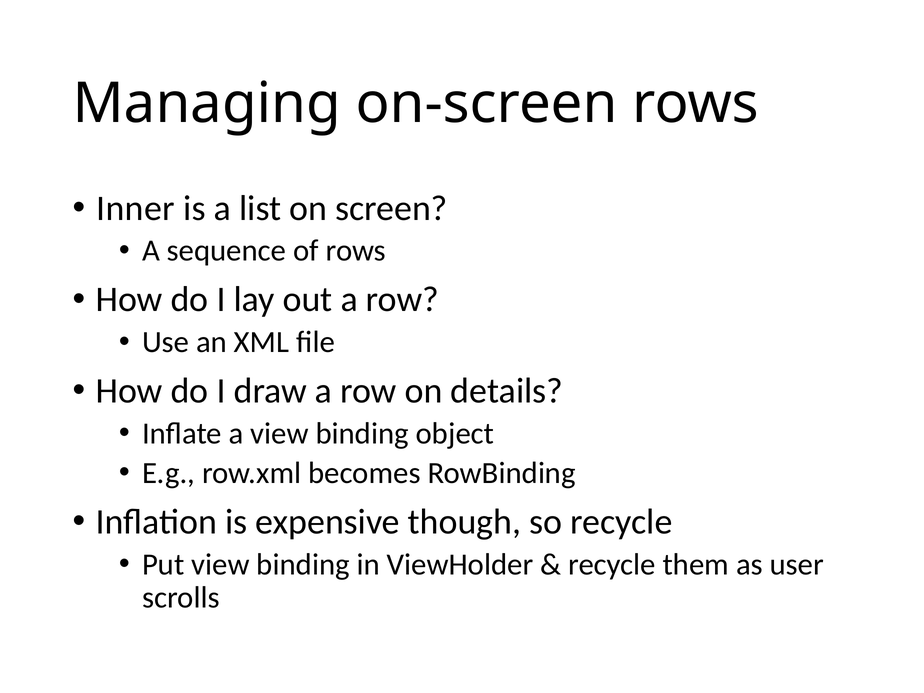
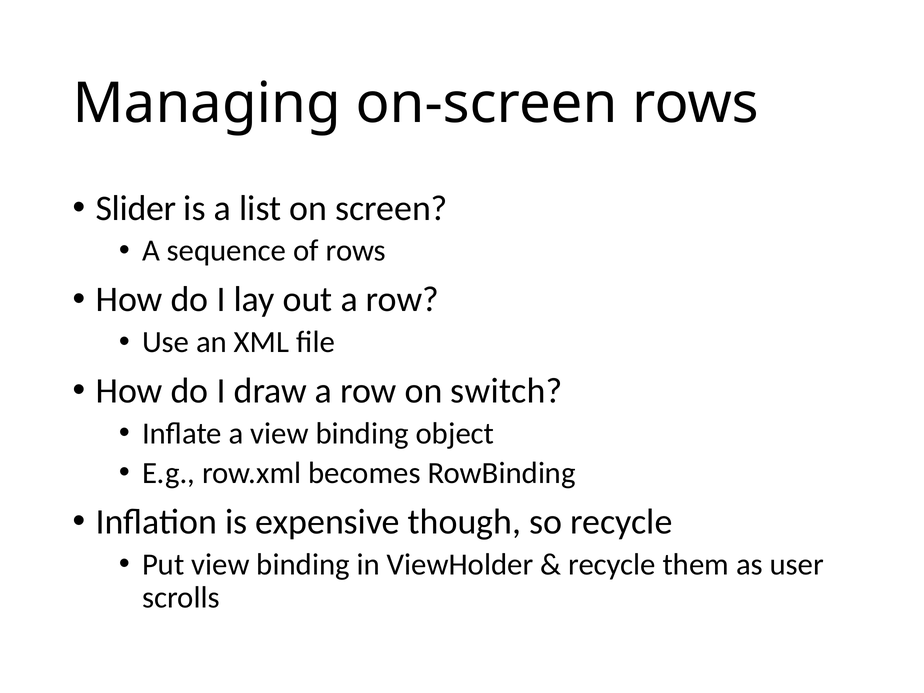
Inner: Inner -> Slider
details: details -> switch
